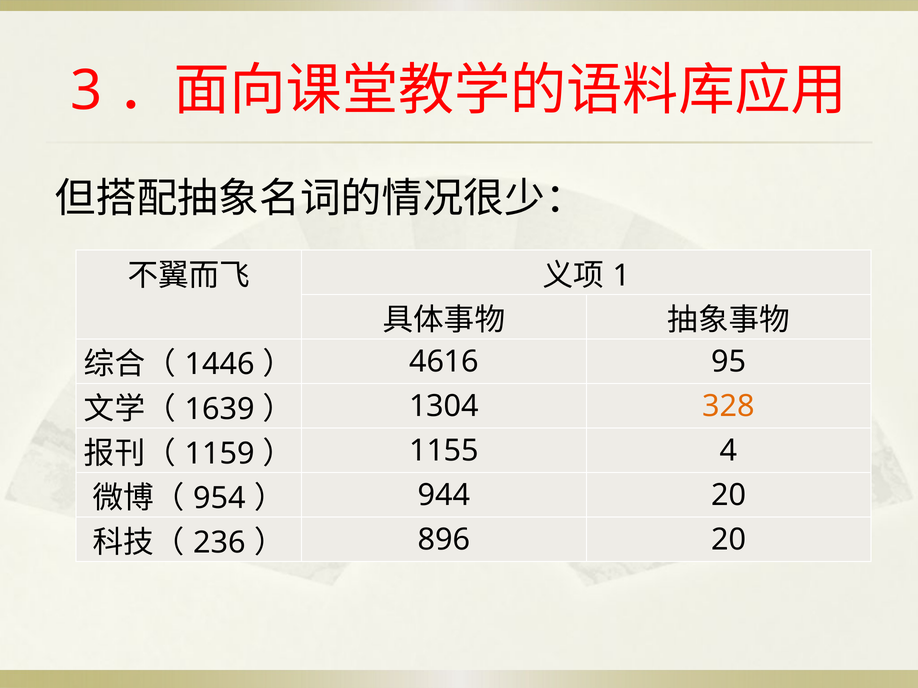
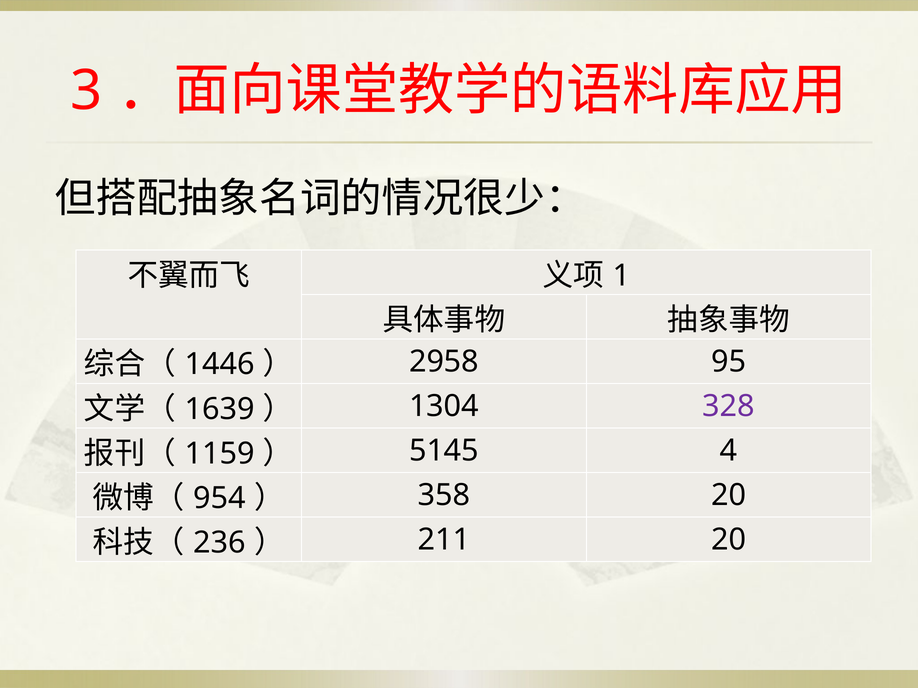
4616: 4616 -> 2958
328 colour: orange -> purple
1155: 1155 -> 5145
944: 944 -> 358
896: 896 -> 211
